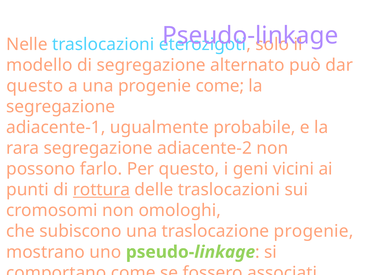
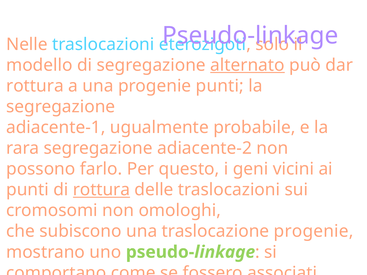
alternato underline: none -> present
questo at (35, 86): questo -> rottura
progenie come: come -> punti
